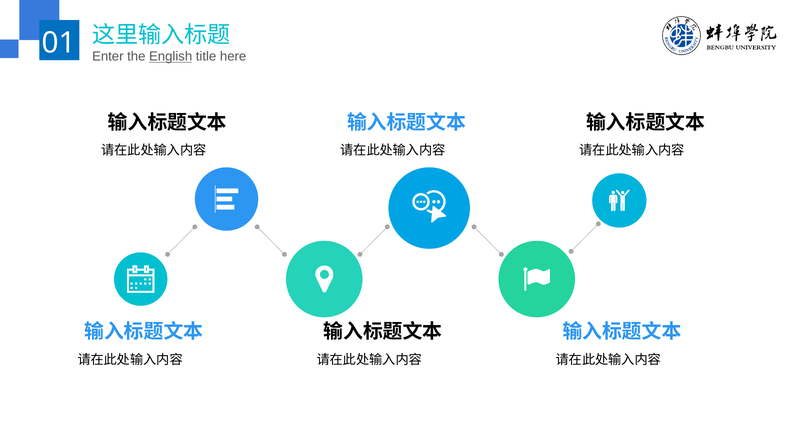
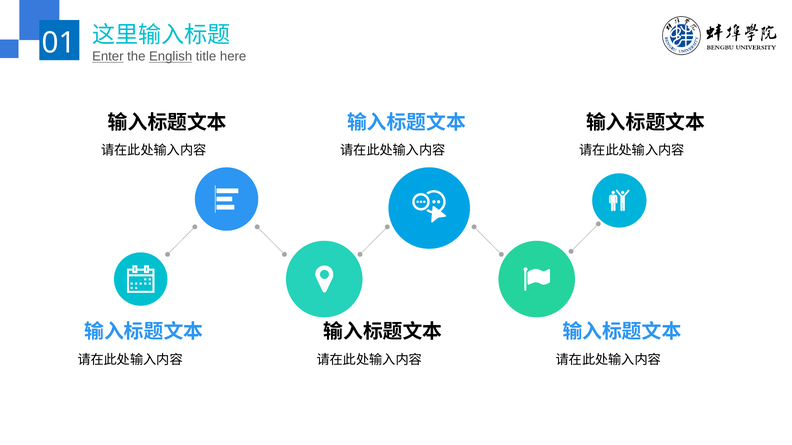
Enter underline: none -> present
